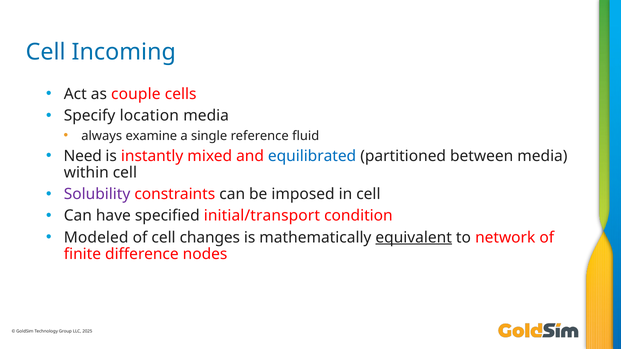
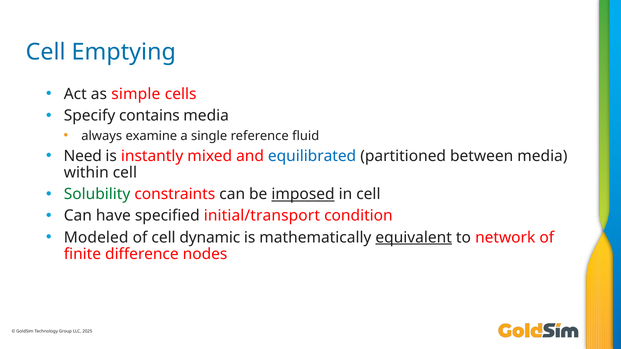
Incoming: Incoming -> Emptying
couple: couple -> simple
location: location -> contains
Solubility colour: purple -> green
imposed underline: none -> present
changes: changes -> dynamic
